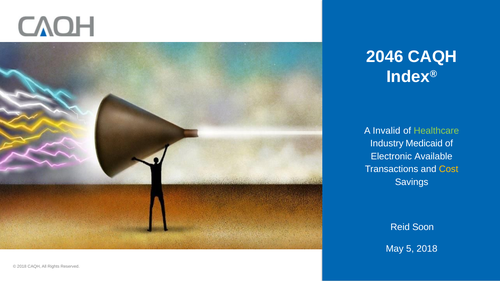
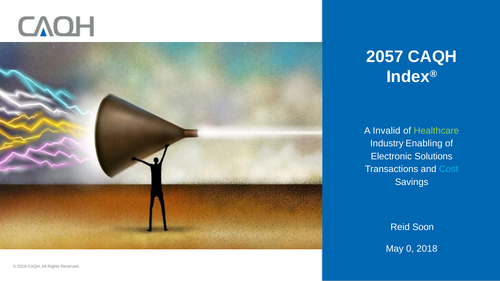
2046: 2046 -> 2057
Medicaid: Medicaid -> Enabling
Available: Available -> Solutions
Cost colour: yellow -> light blue
5: 5 -> 0
